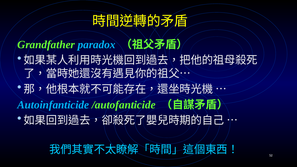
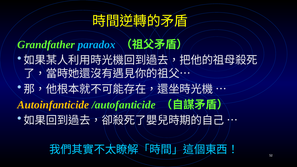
Autoinfanticide colour: light blue -> yellow
